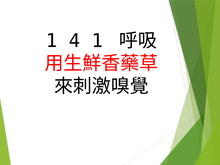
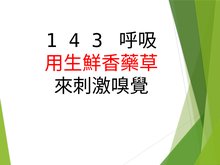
4 1: 1 -> 3
